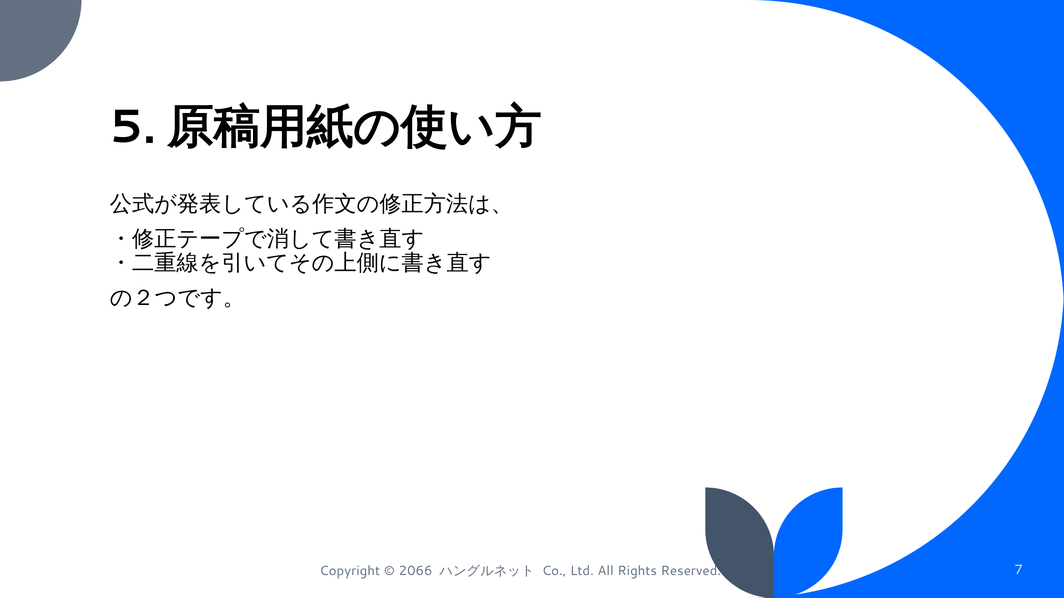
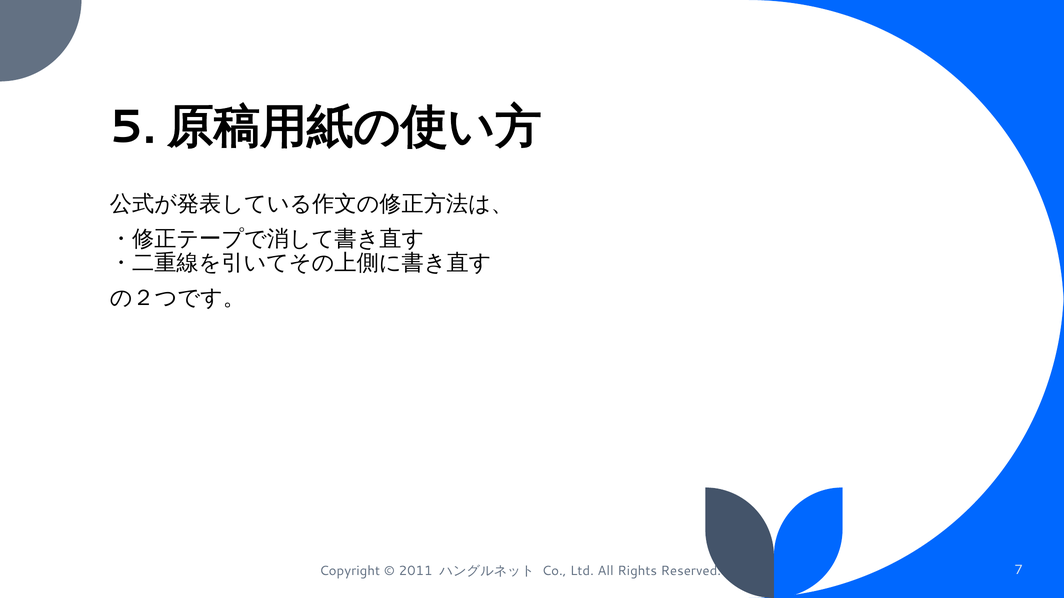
2066: 2066 -> 2011
